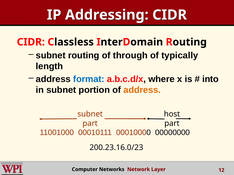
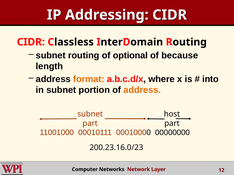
through: through -> optional
typically: typically -> because
format colour: blue -> orange
